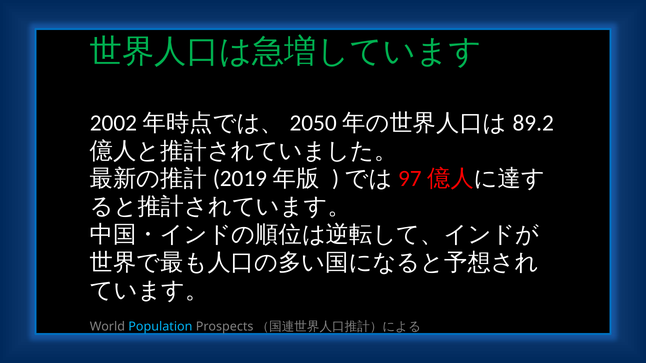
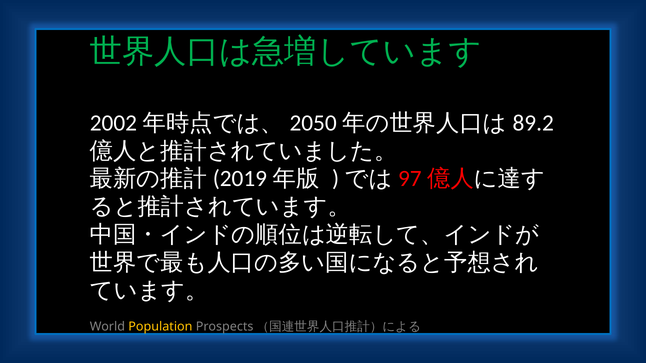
Population colour: light blue -> yellow
